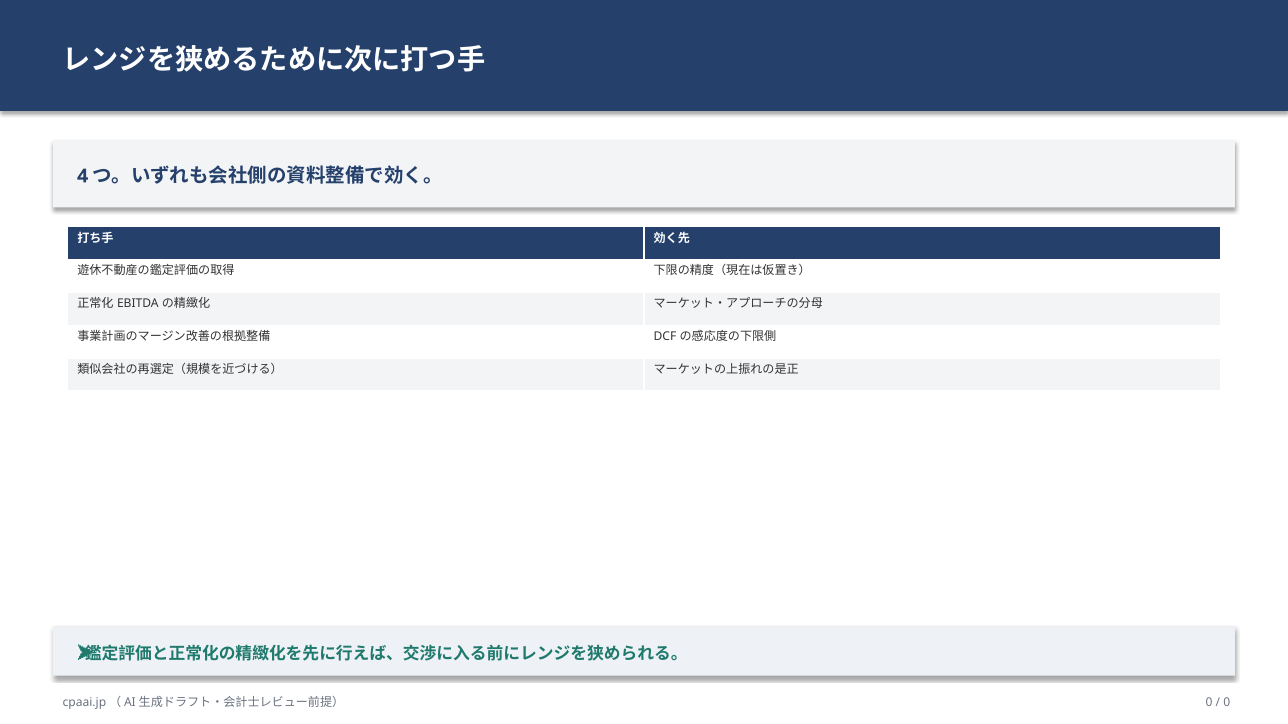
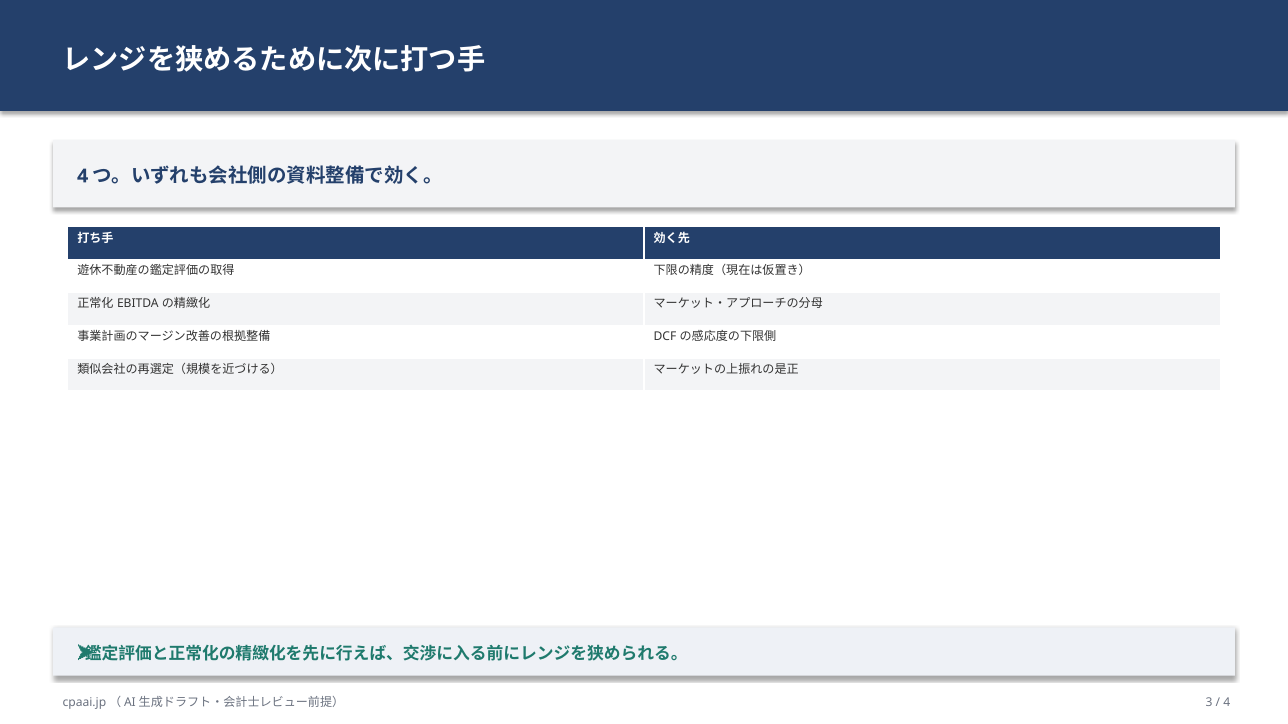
0 at (1209, 703): 0 -> 3
0 at (1227, 703): 0 -> 4
